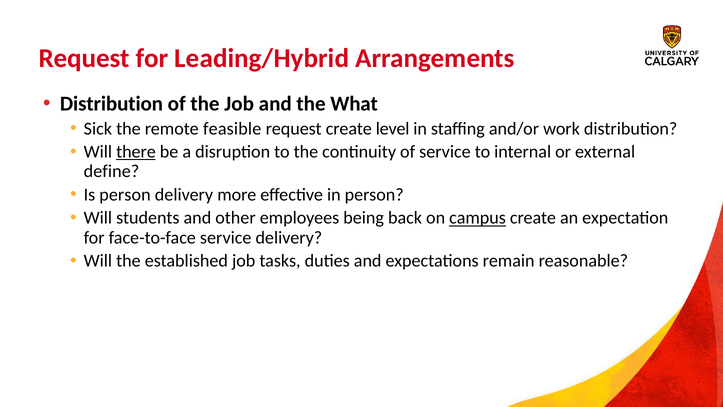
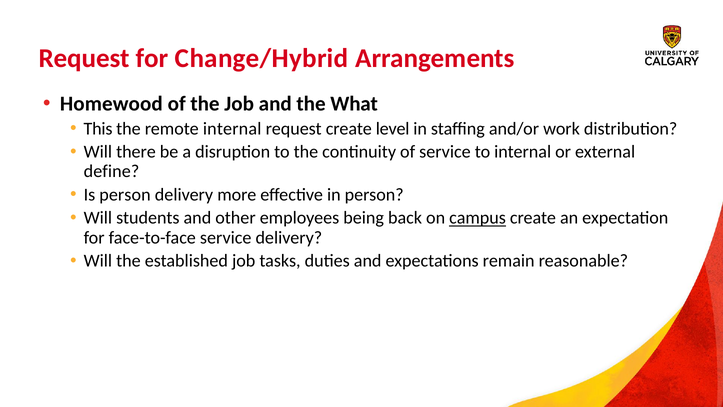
Leading/Hybrid: Leading/Hybrid -> Change/Hybrid
Distribution at (112, 104): Distribution -> Homewood
Sick: Sick -> This
remote feasible: feasible -> internal
there underline: present -> none
